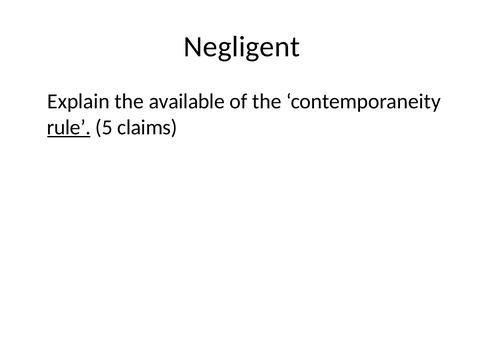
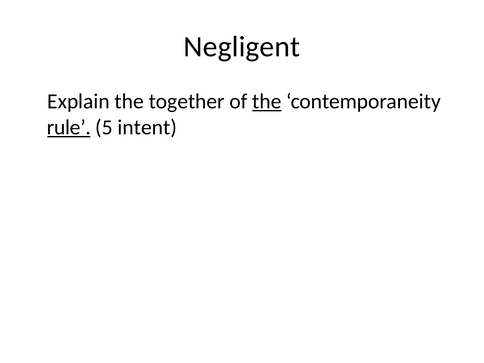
available: available -> together
the at (267, 102) underline: none -> present
claims: claims -> intent
